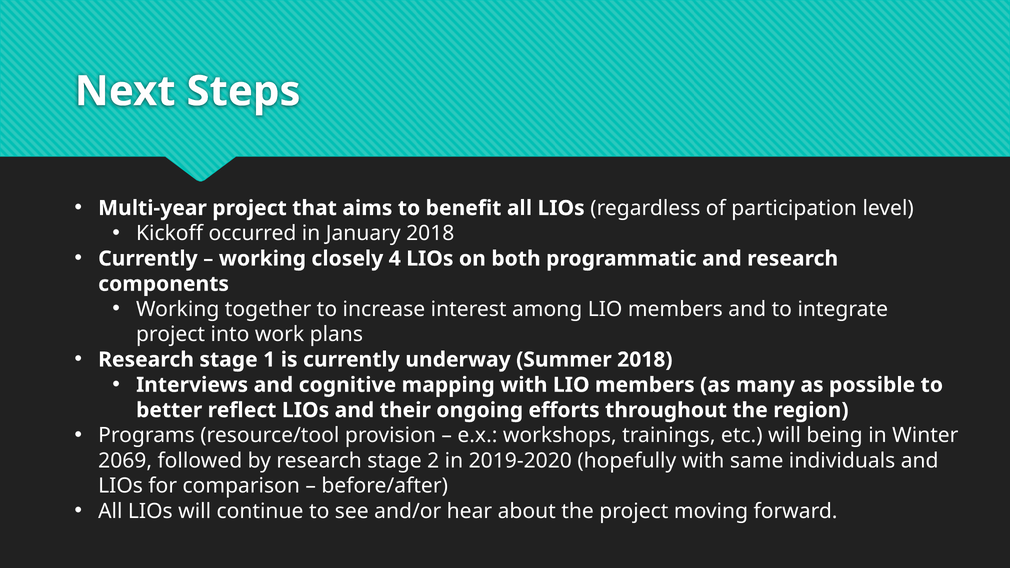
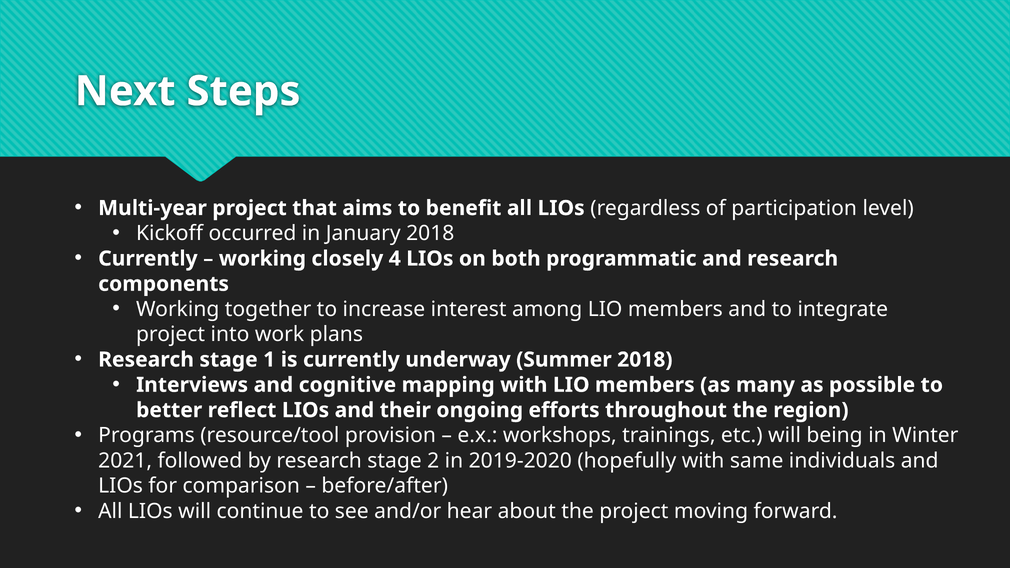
2069: 2069 -> 2021
